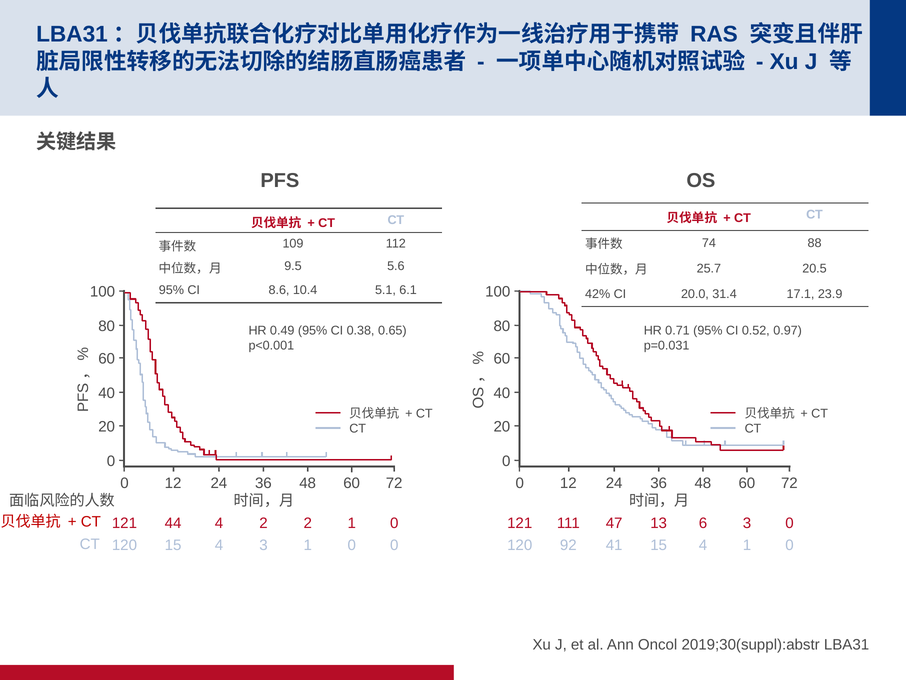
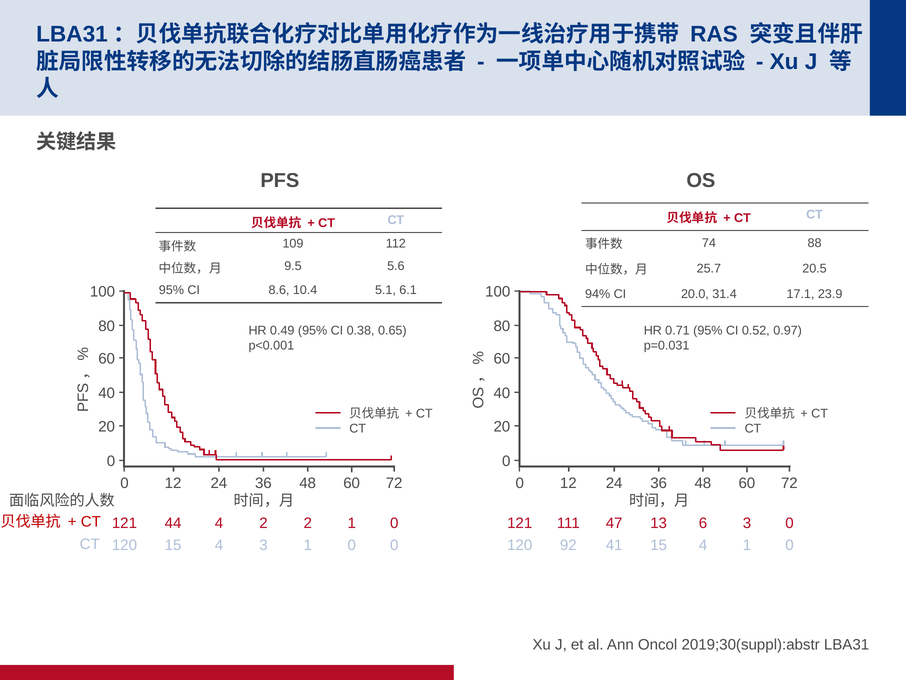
42%: 42% -> 94%
